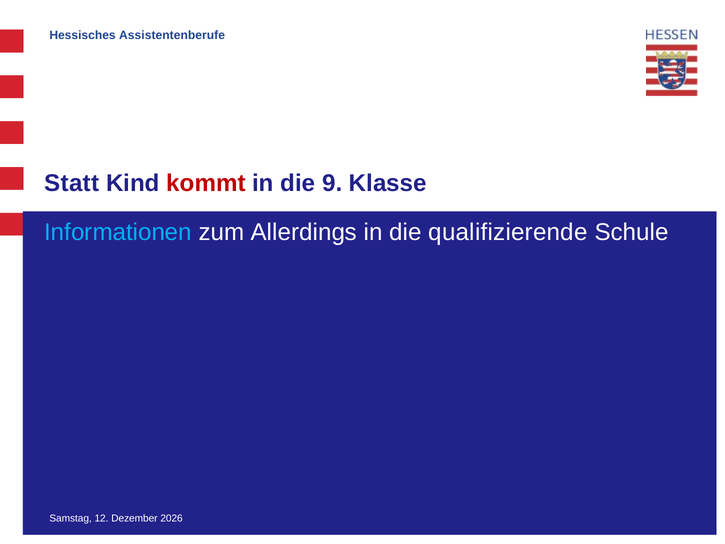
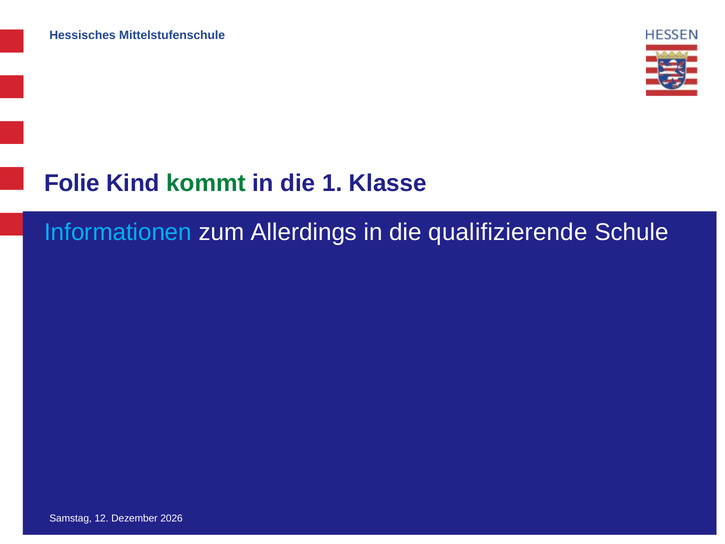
Assistentenberufe: Assistentenberufe -> Mittelstufenschule
Statt: Statt -> Folie
kommt colour: red -> green
die 9: 9 -> 1
